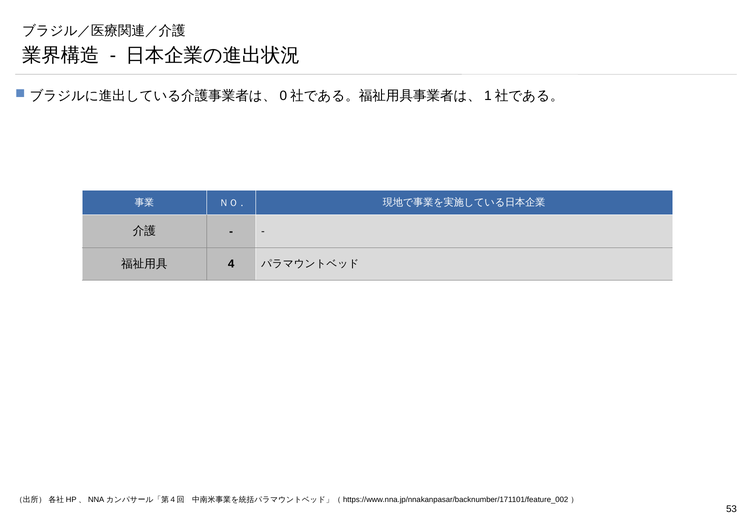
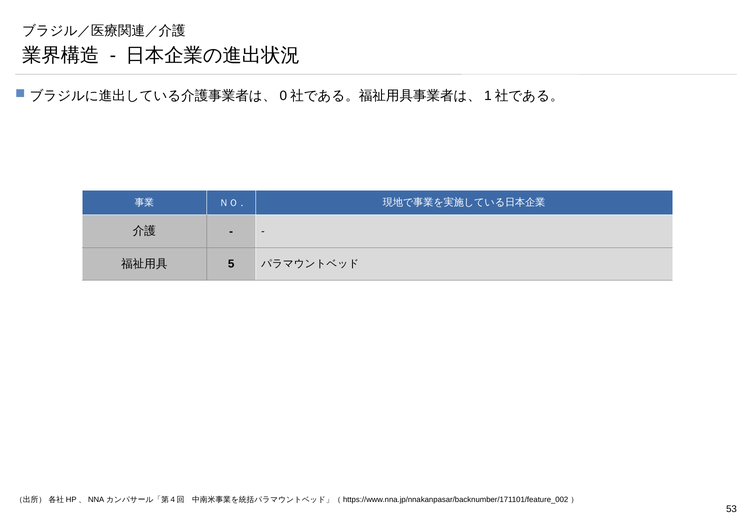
4: 4 -> 5
